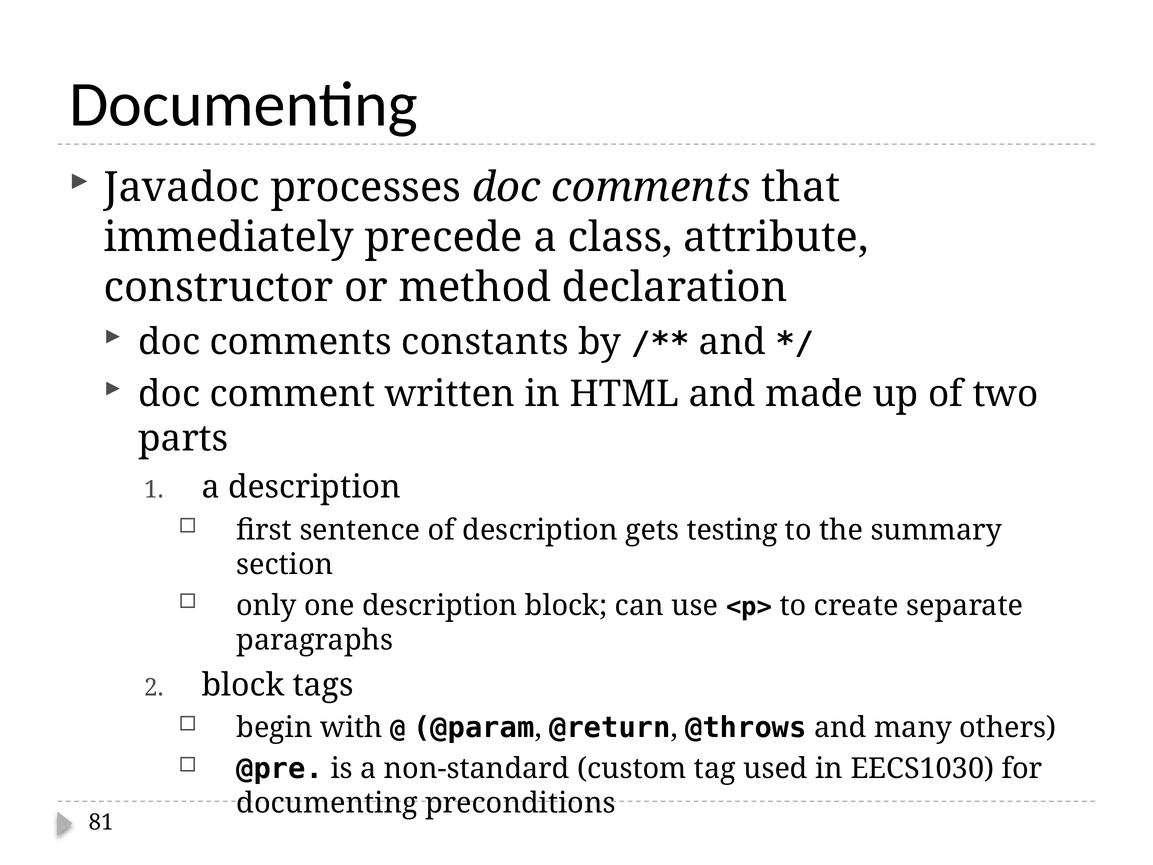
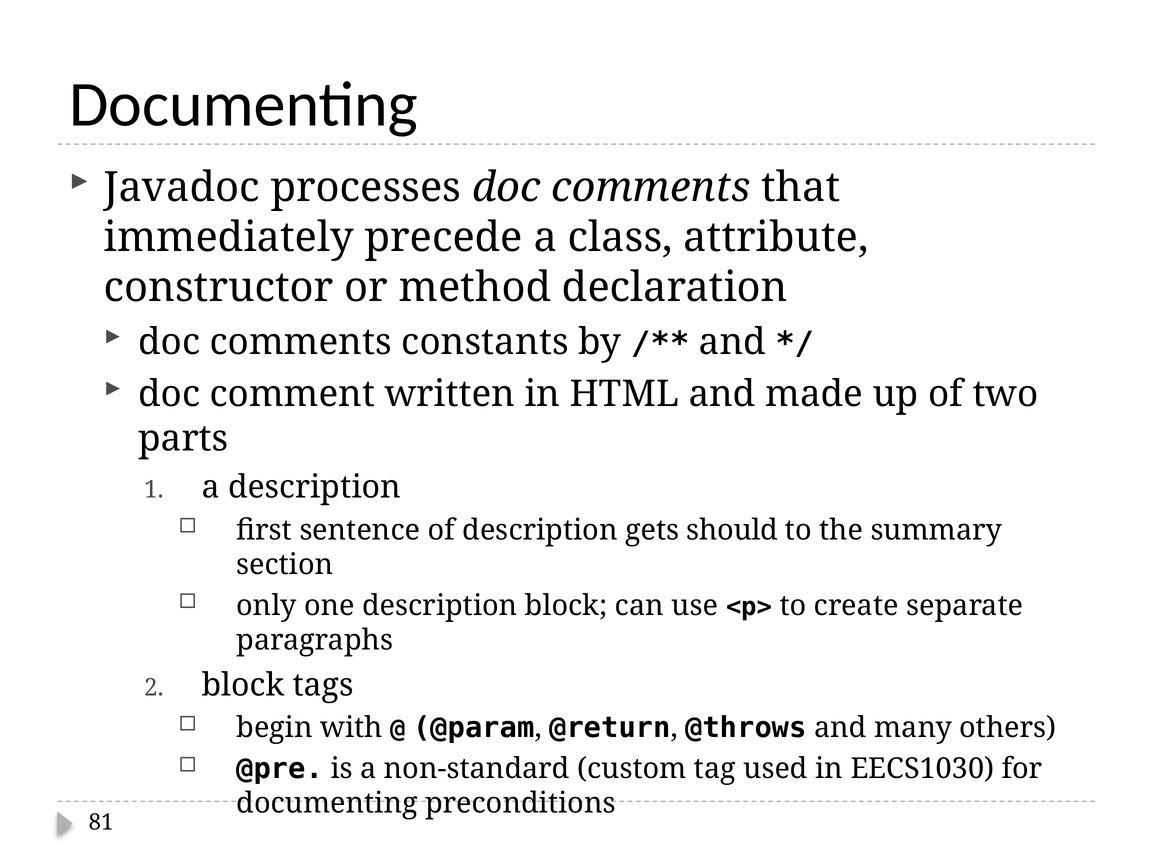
testing: testing -> should
